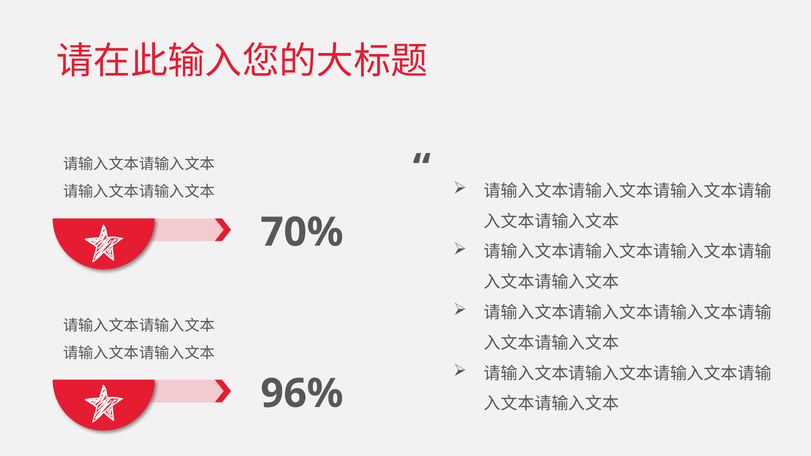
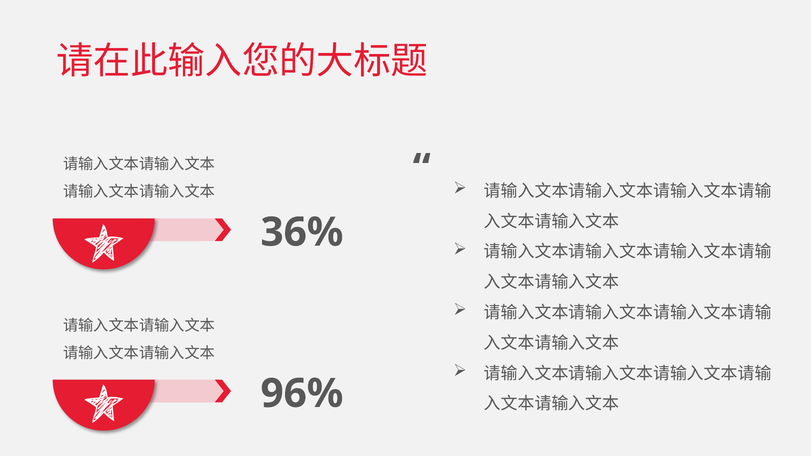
70%: 70% -> 36%
